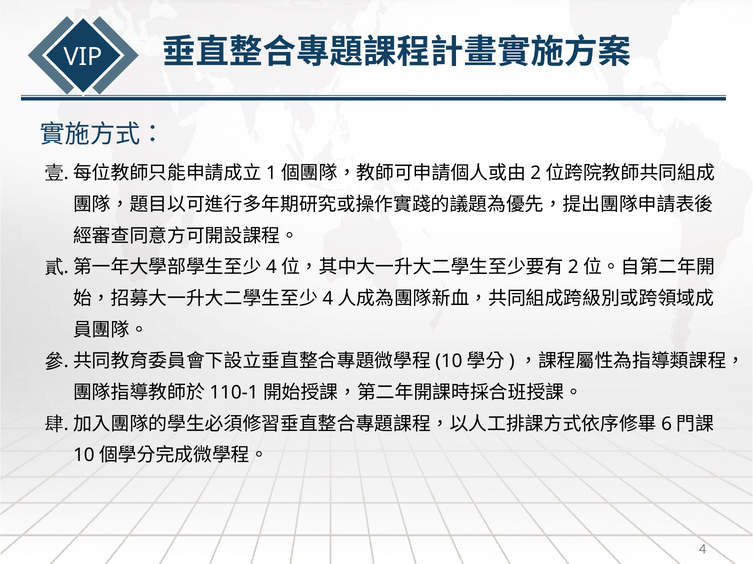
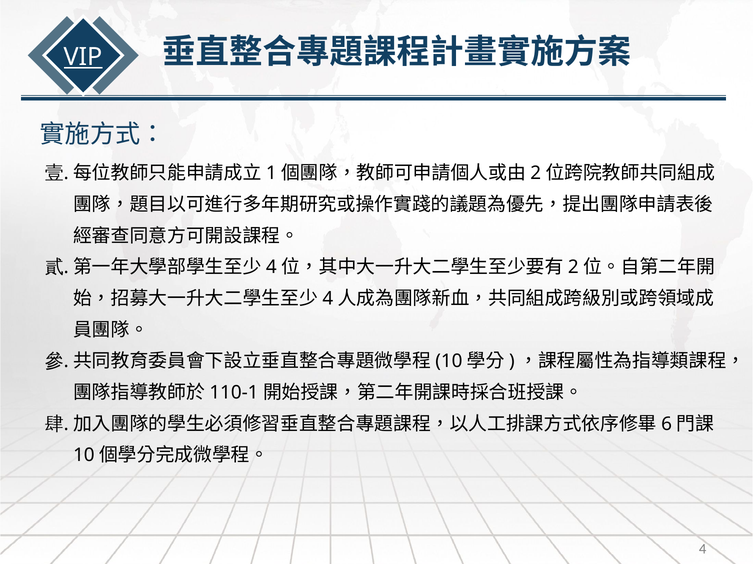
VIP underline: none -> present
